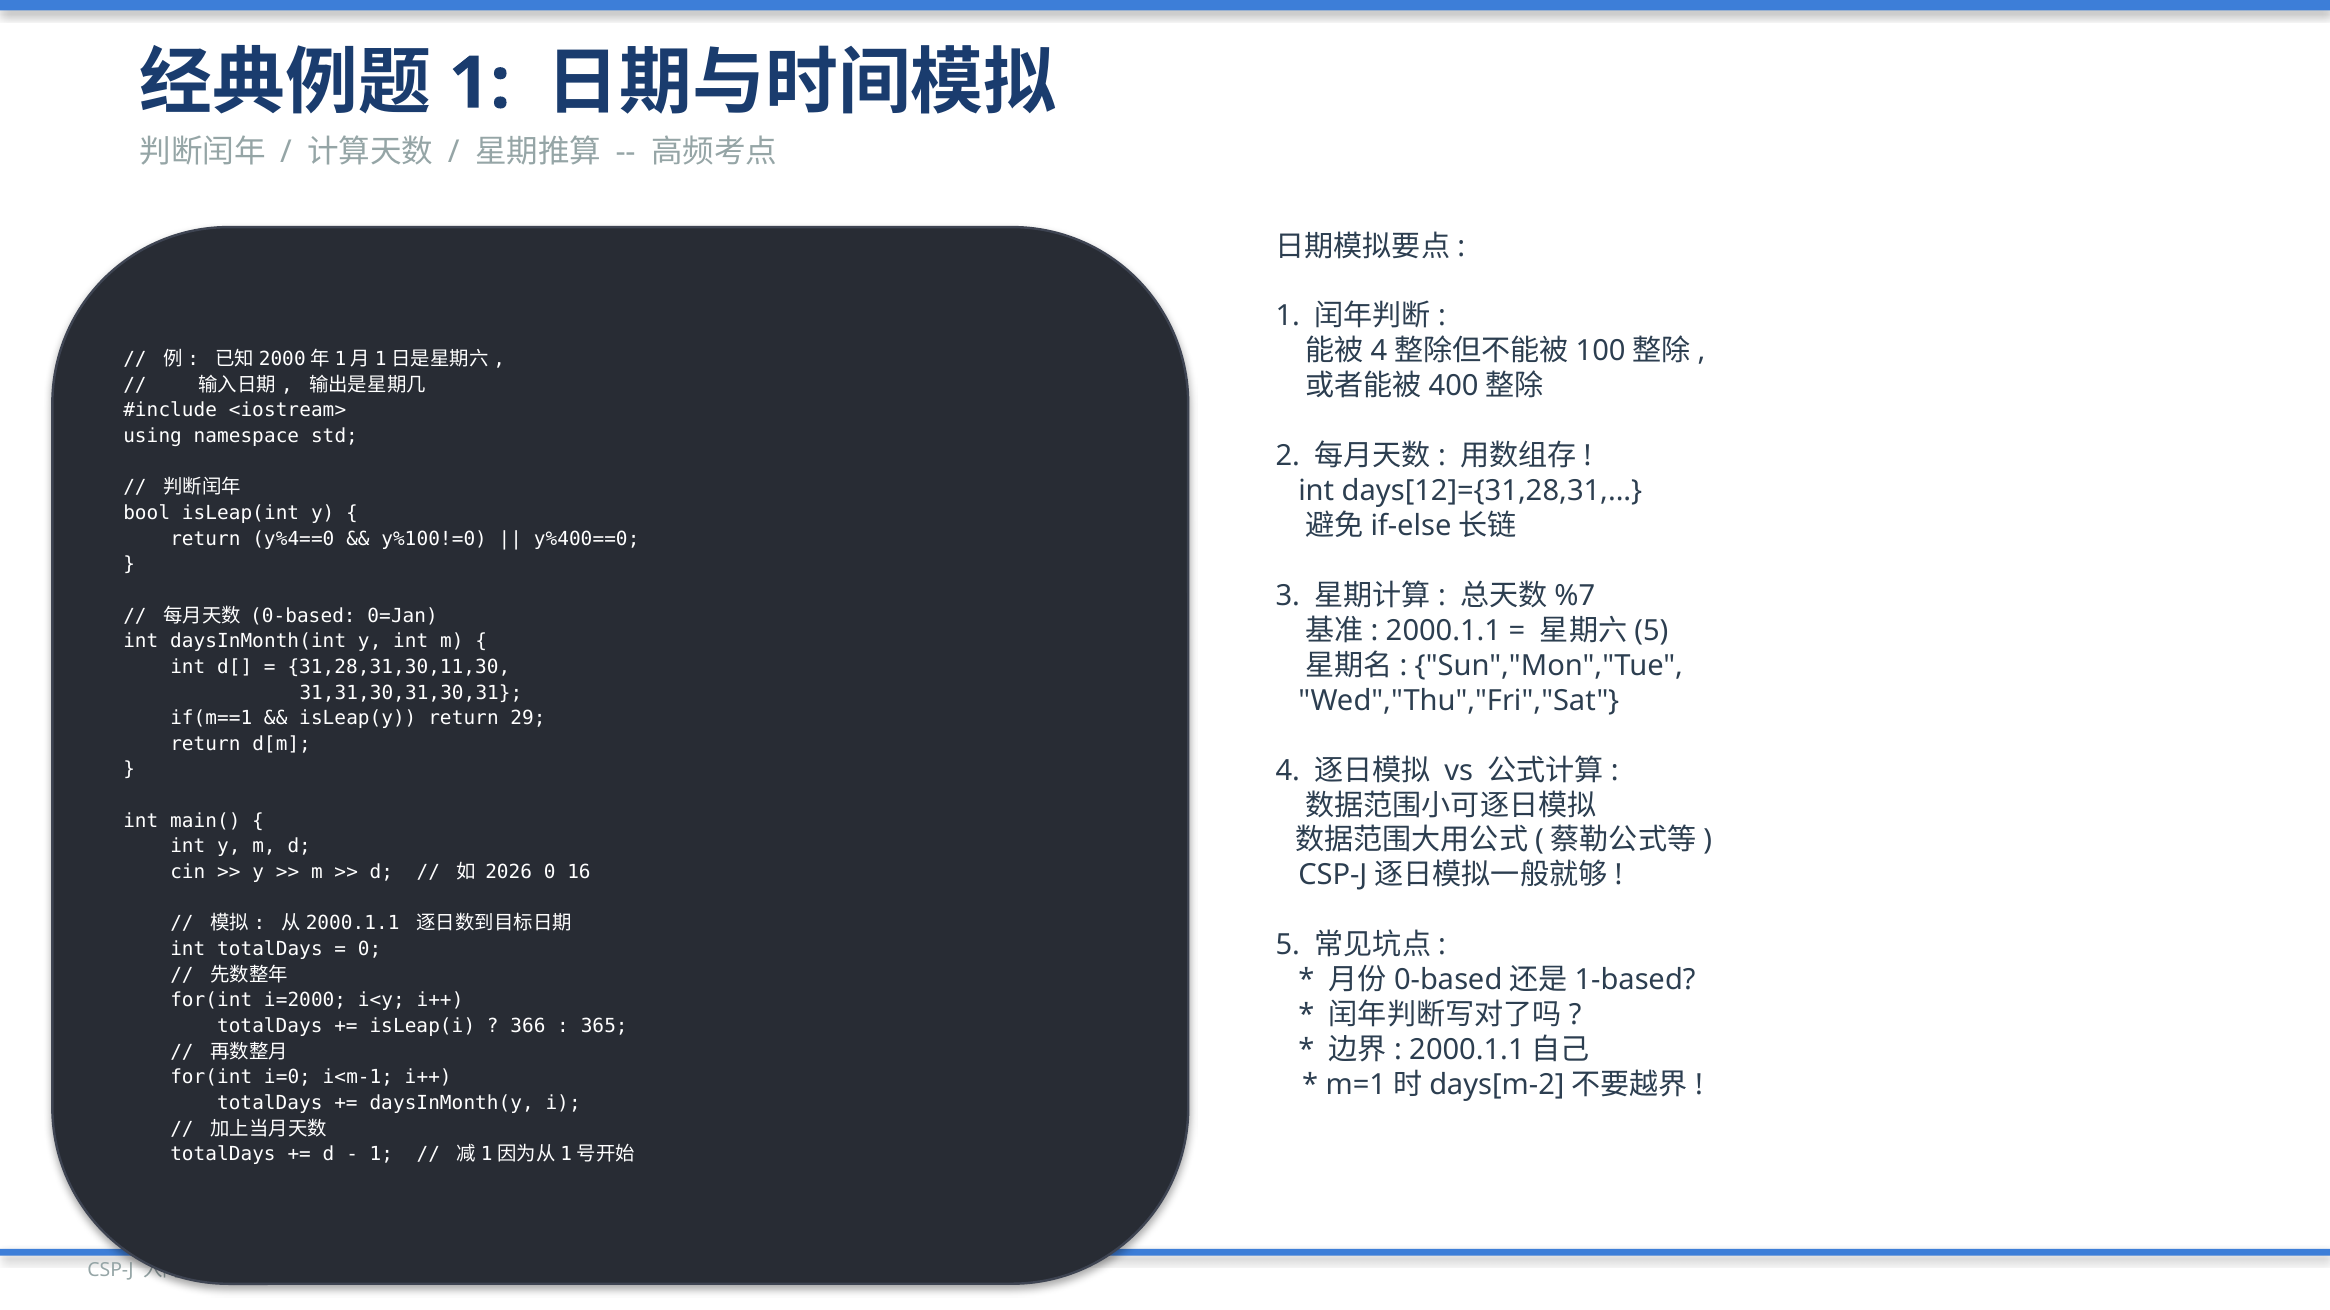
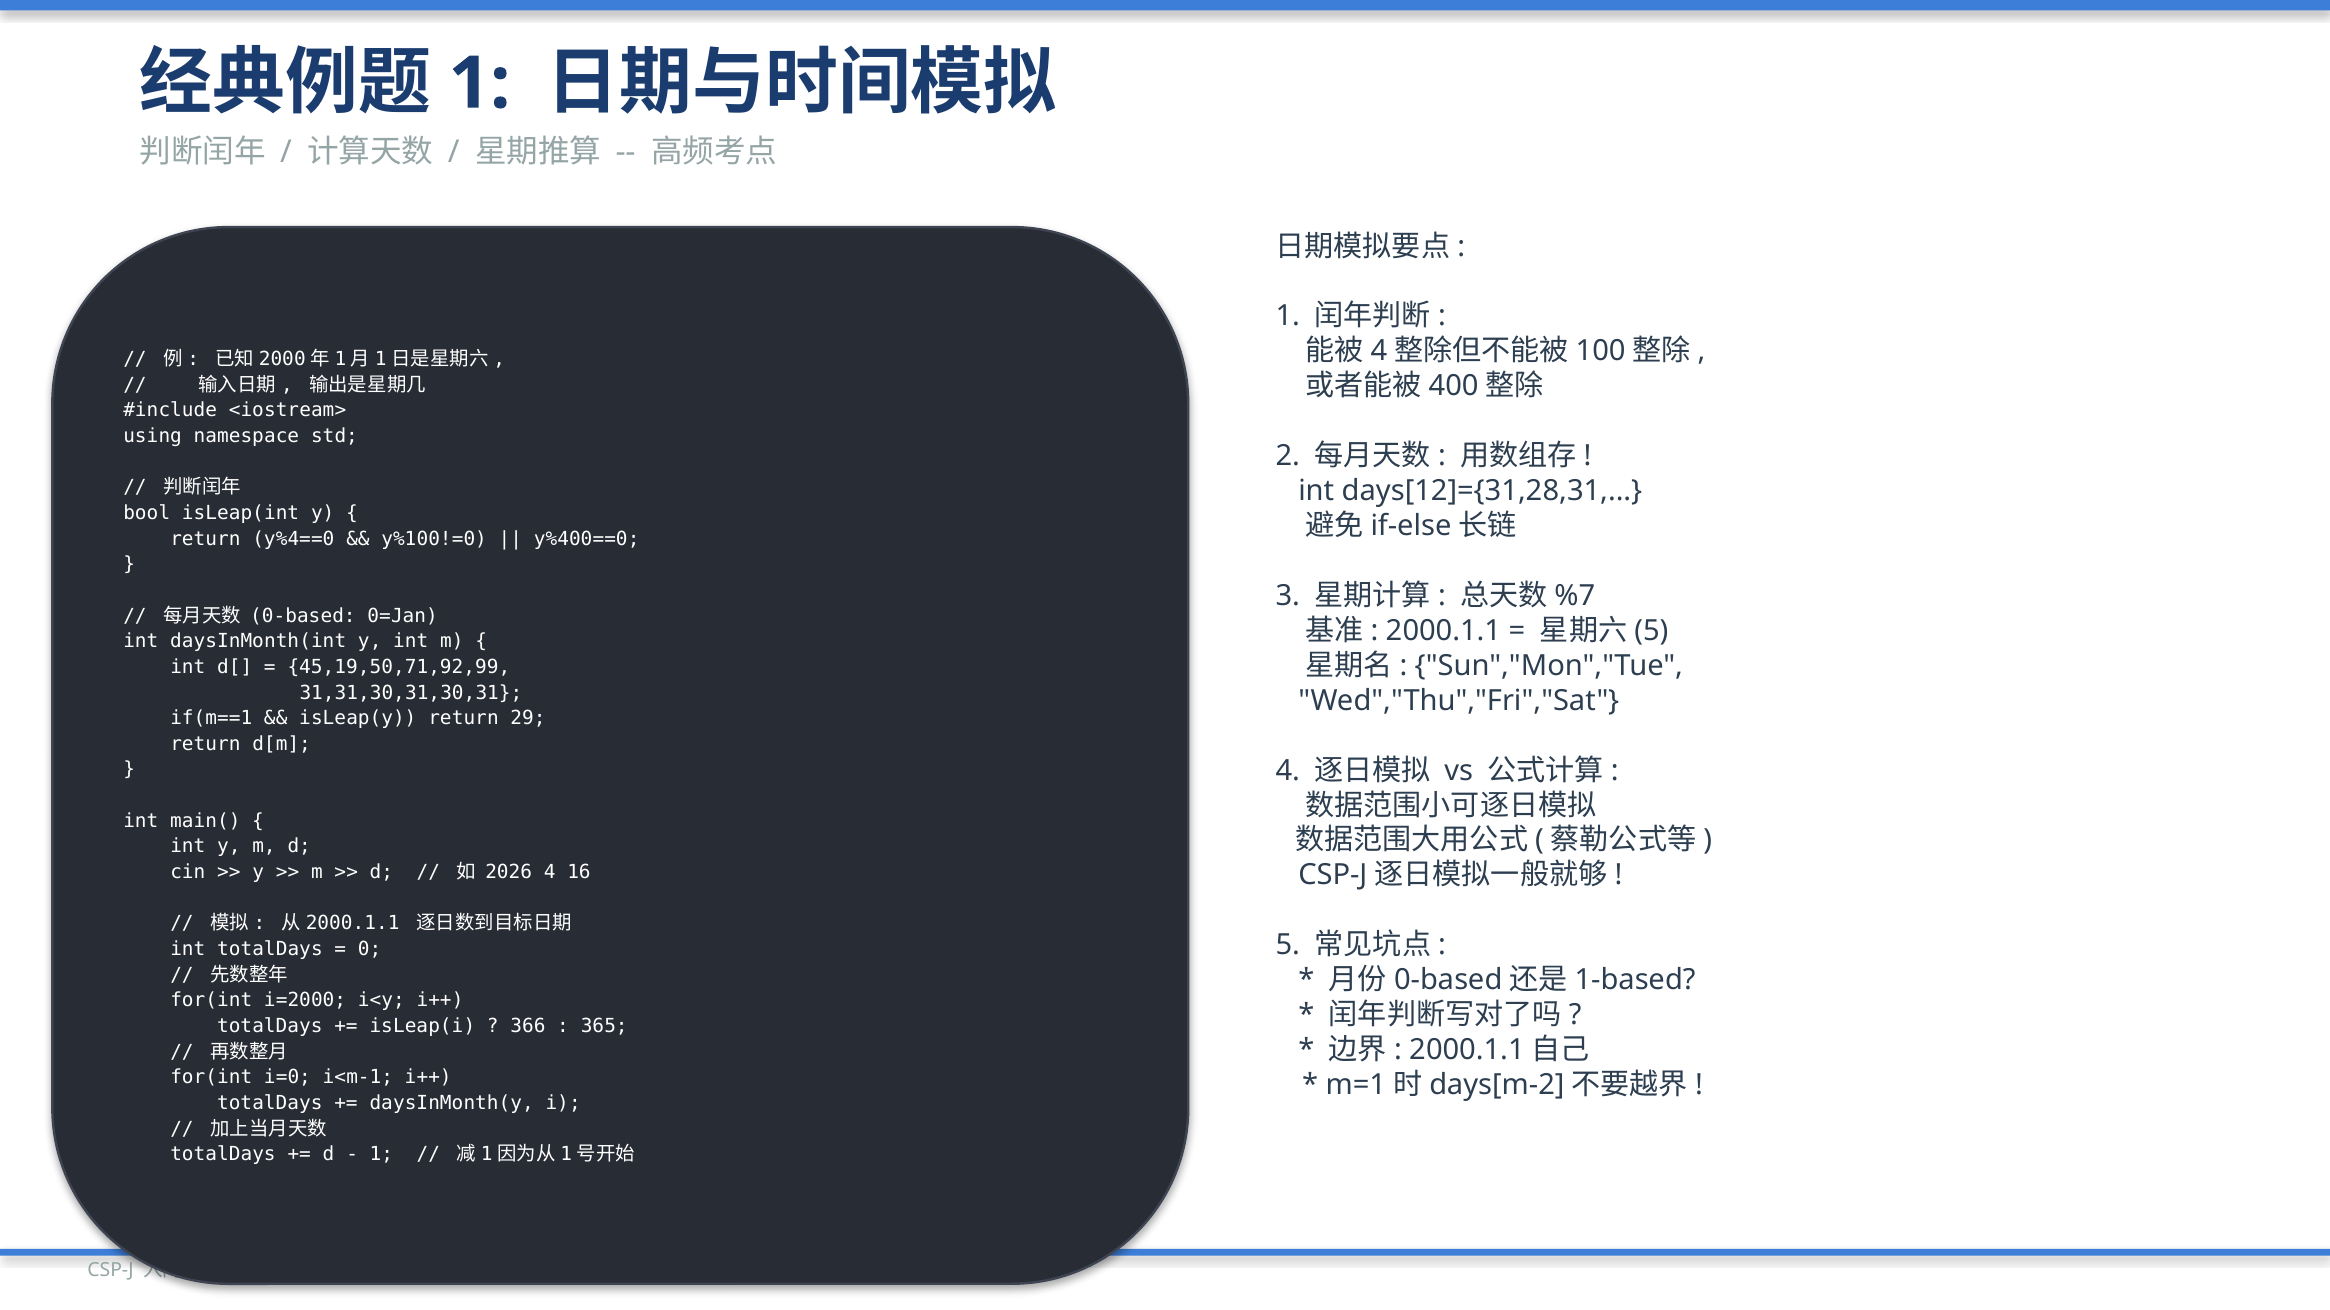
31,28,31,30,11,30: 31,28,31,30,11,30 -> 45,19,50,71,92,99
2026 0: 0 -> 4
